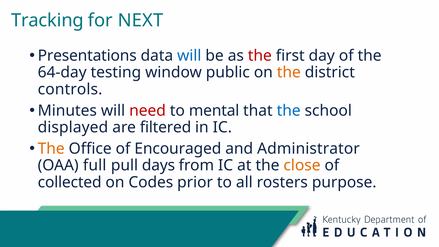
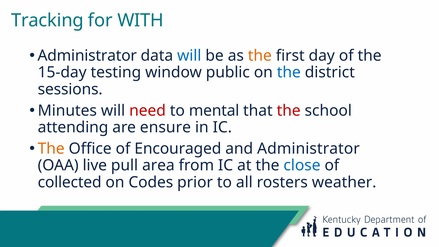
NEXT: NEXT -> WITH
Presentations at (87, 56): Presentations -> Administrator
the at (260, 56) colour: red -> orange
64-day: 64-day -> 15-day
the at (289, 72) colour: orange -> blue
controls: controls -> sessions
the at (289, 111) colour: blue -> red
displayed: displayed -> attending
filtered: filtered -> ensure
full: full -> live
days: days -> area
close colour: orange -> blue
purpose: purpose -> weather
